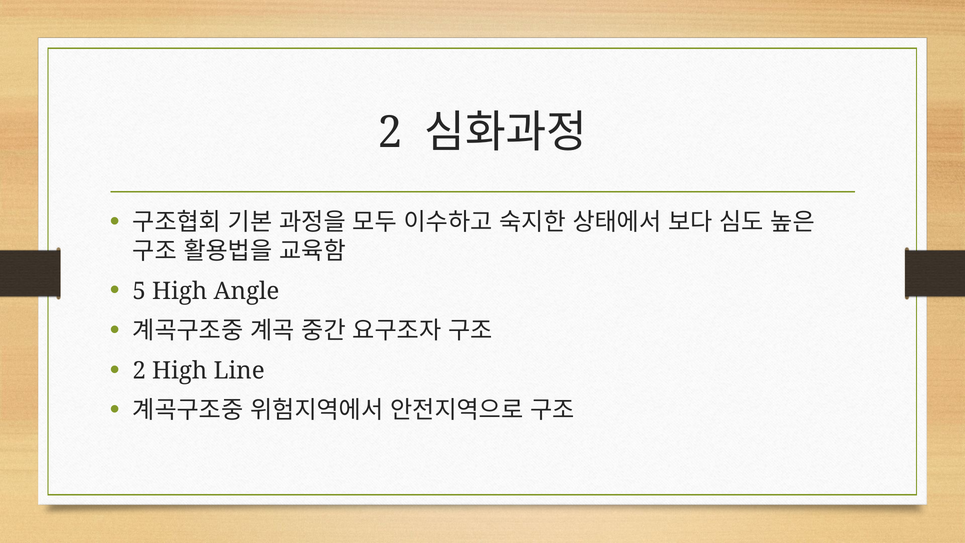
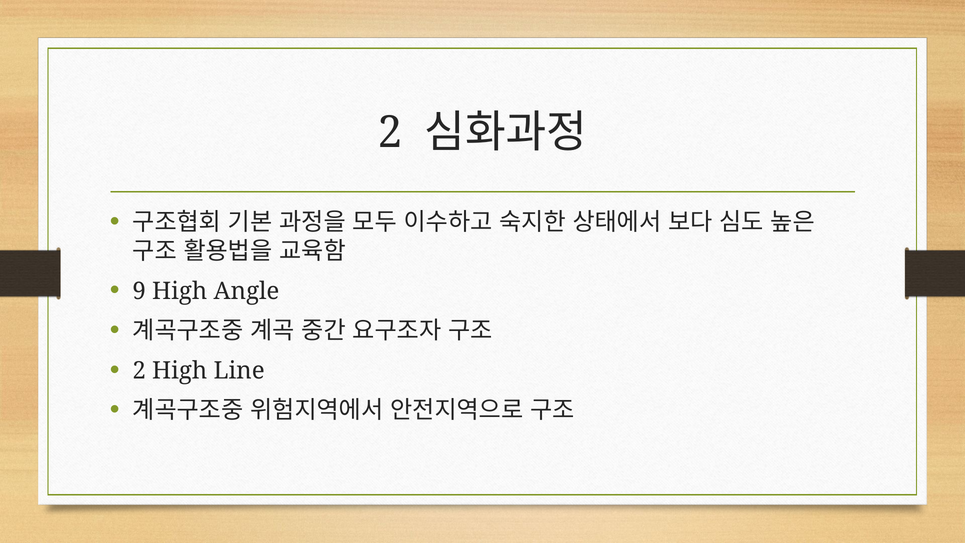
5: 5 -> 9
